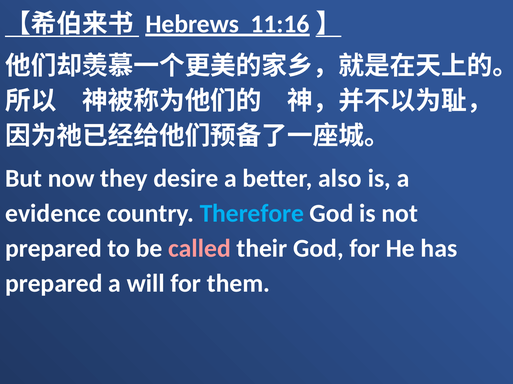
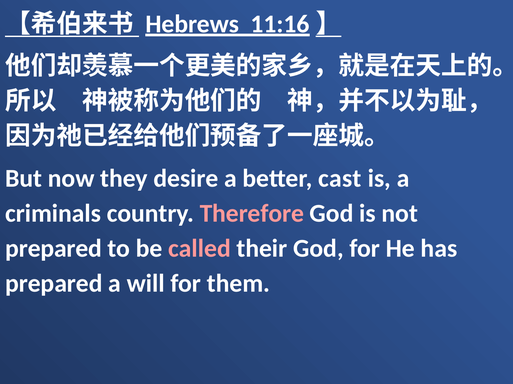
also: also -> cast
evidence: evidence -> criminals
Therefore colour: light blue -> pink
